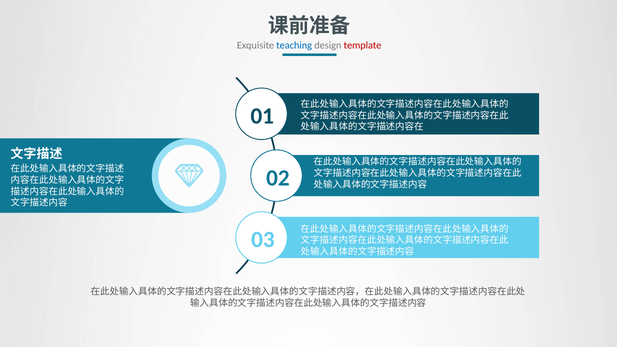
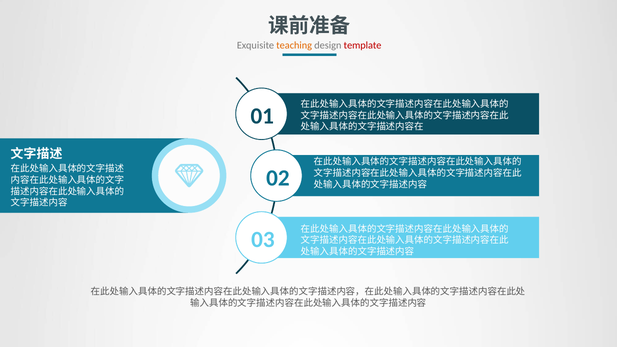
teaching colour: blue -> orange
